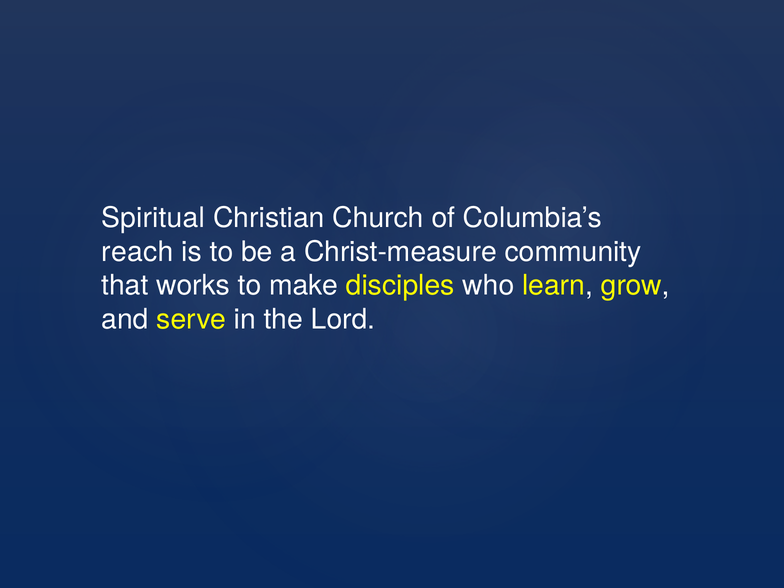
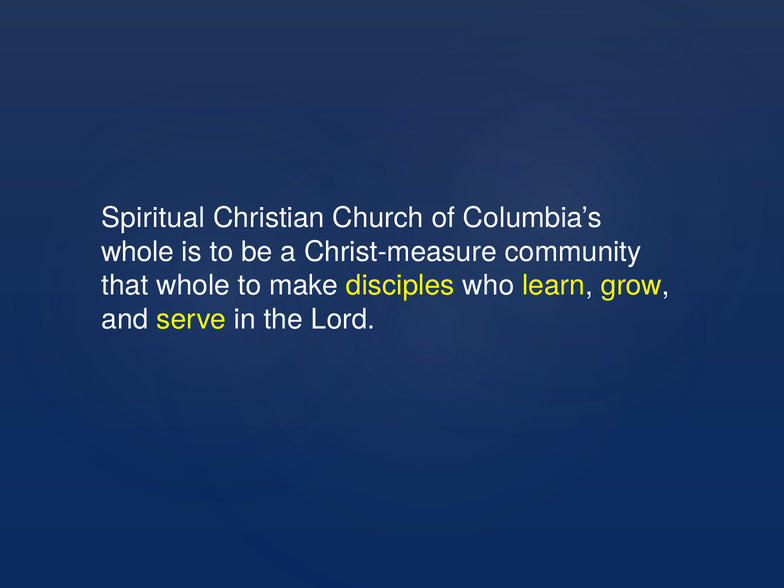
reach at (137, 252): reach -> whole
that works: works -> whole
